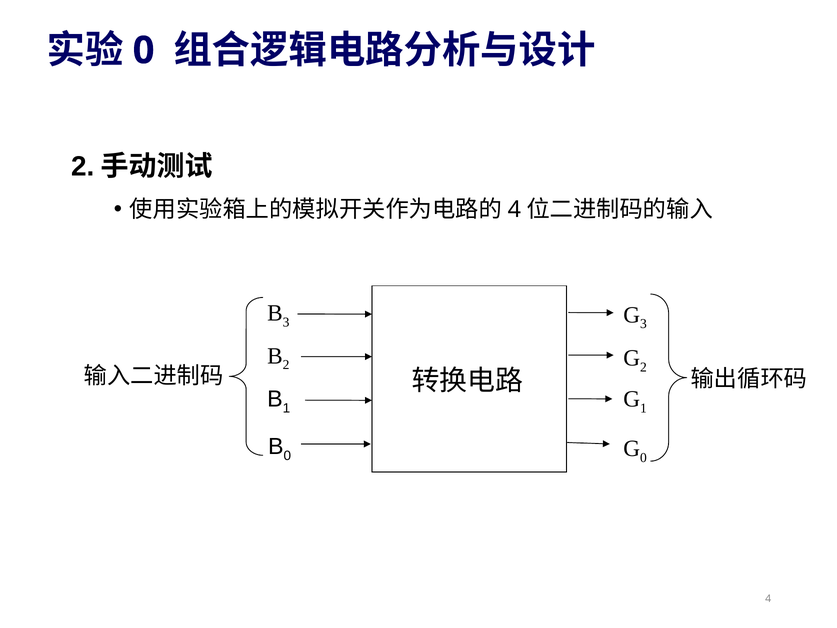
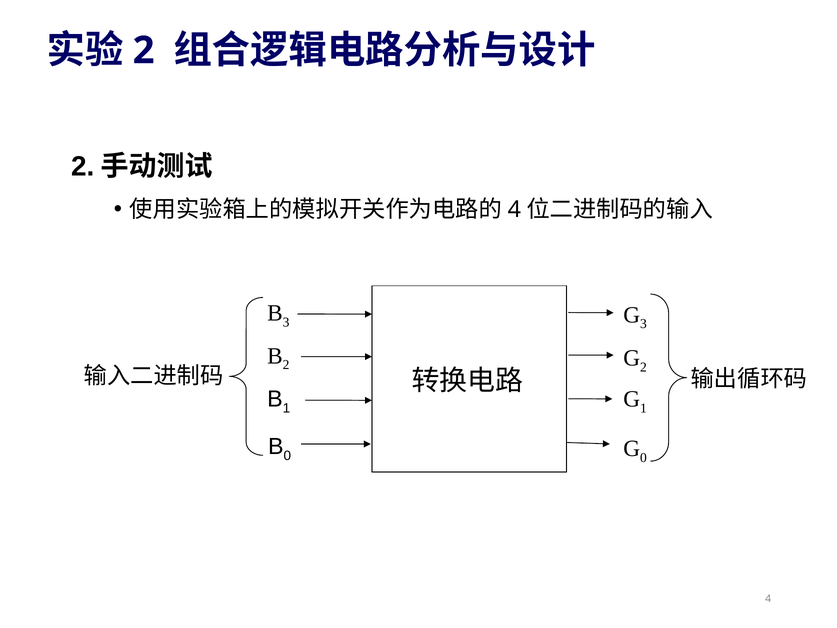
0 at (144, 51): 0 -> 2
